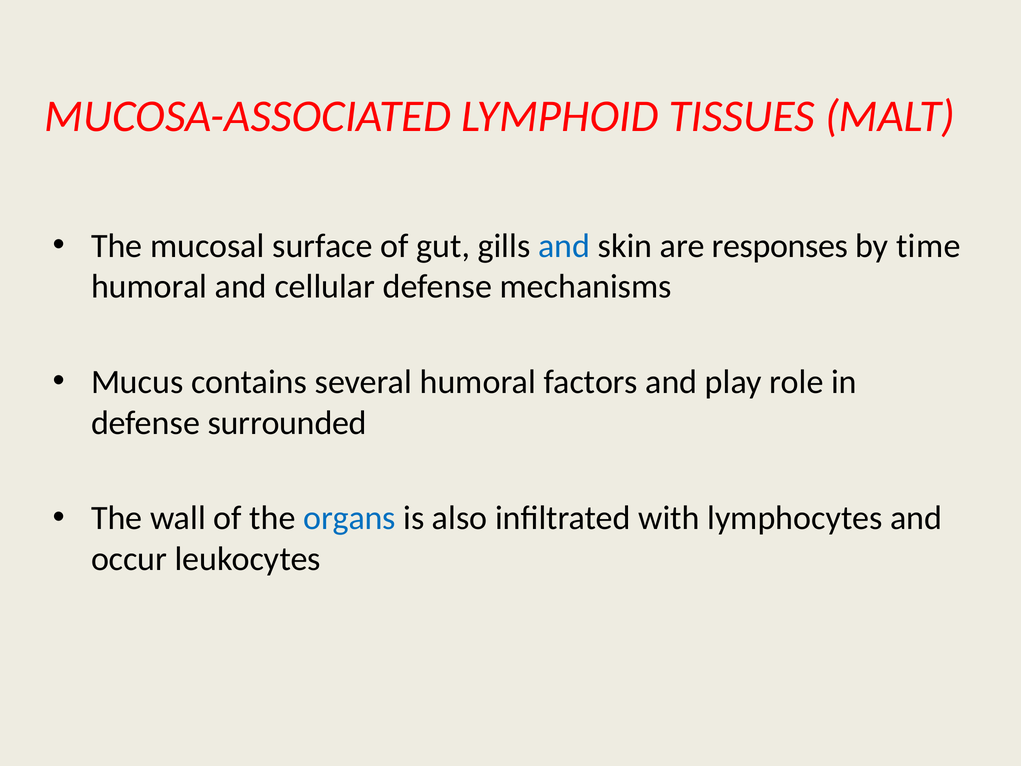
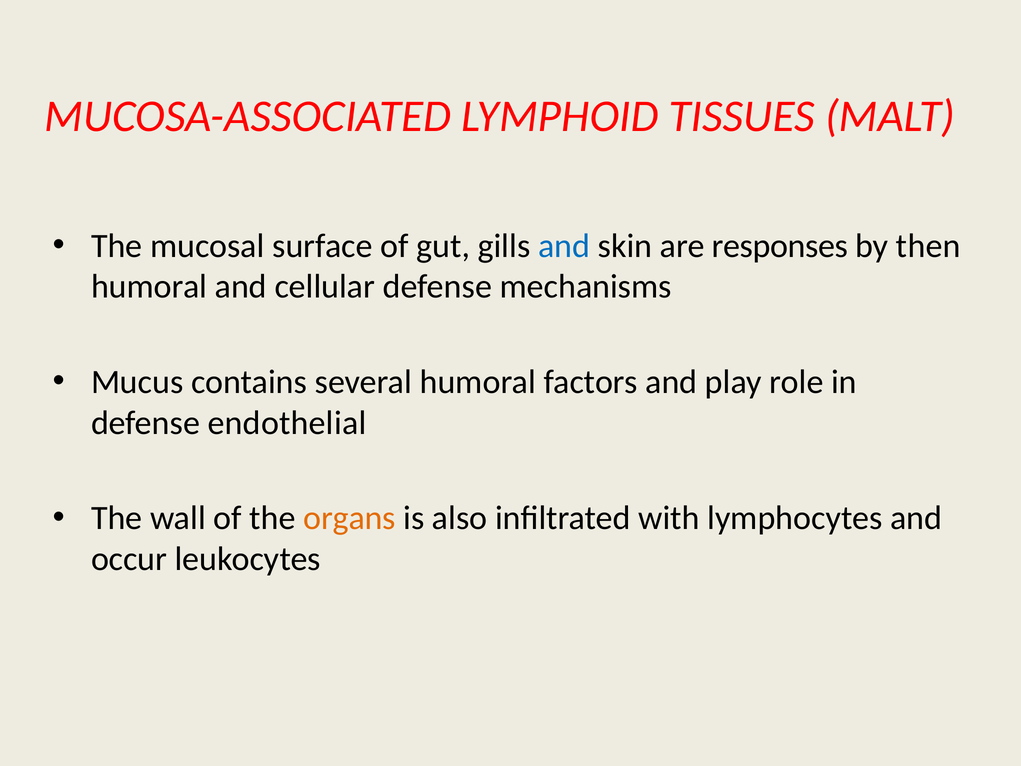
time: time -> then
surrounded: surrounded -> endothelial
organs colour: blue -> orange
